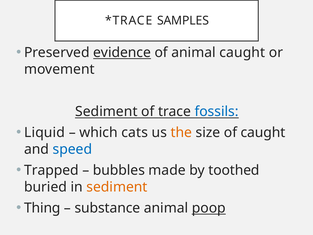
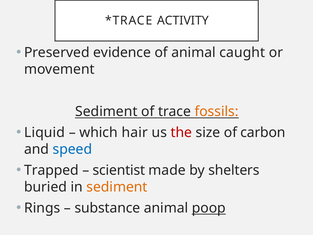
SAMPLES: SAMPLES -> ACTIVITY
evidence underline: present -> none
fossils colour: blue -> orange
cats: cats -> hair
the colour: orange -> red
of caught: caught -> carbon
bubbles: bubbles -> scientist
toothed: toothed -> shelters
Thing: Thing -> Rings
